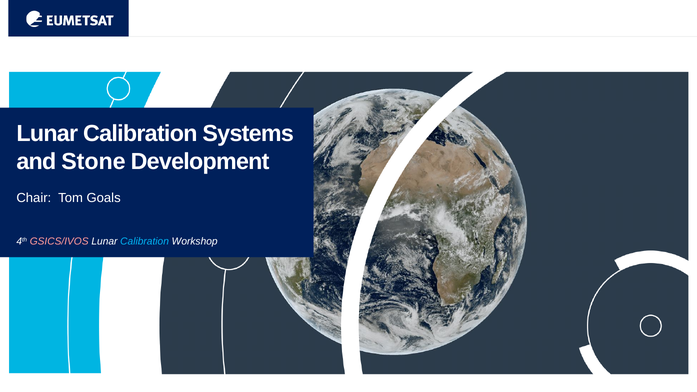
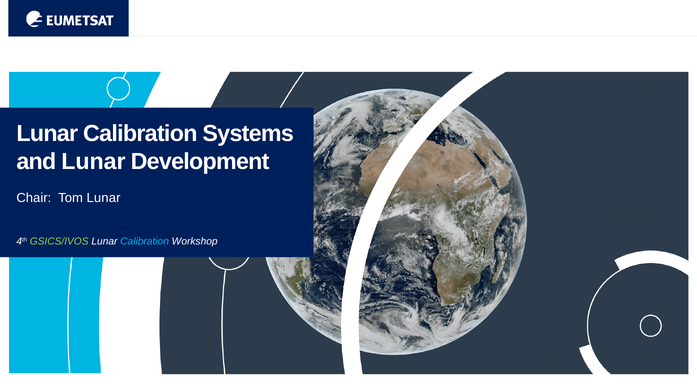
and Stone: Stone -> Lunar
Tom Goals: Goals -> Lunar
GSICS/IVOS colour: pink -> light green
